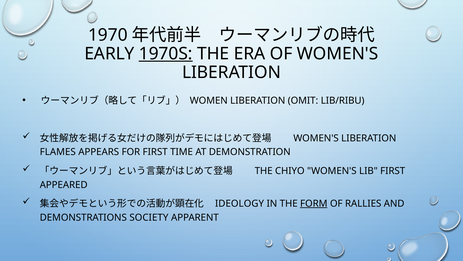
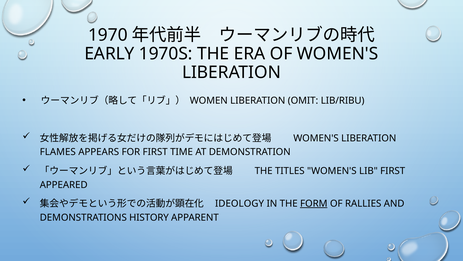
1970S underline: present -> none
CHIYO: CHIYO -> TITLES
SOCIETY: SOCIETY -> HISTORY
